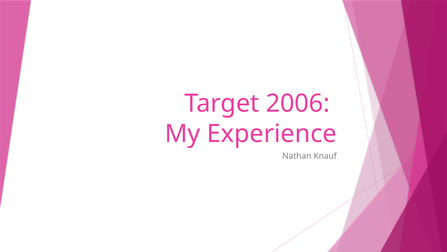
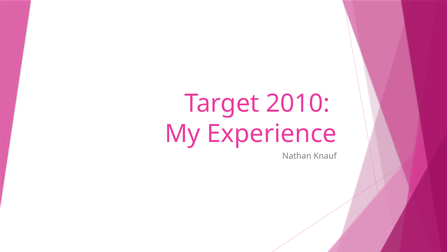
2006: 2006 -> 2010
